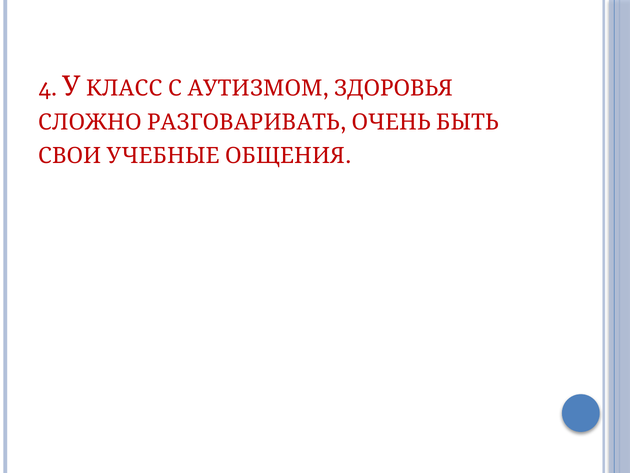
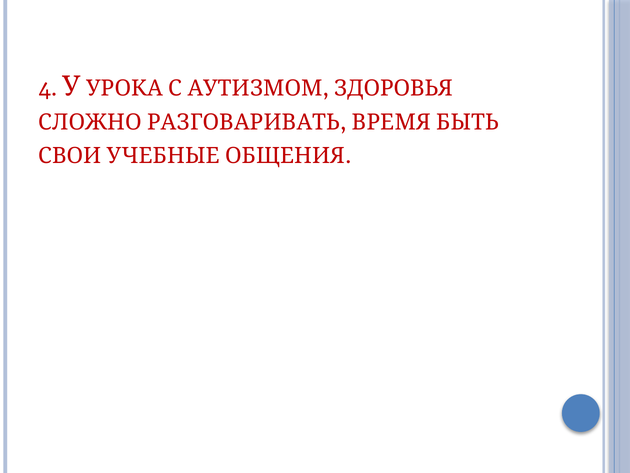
КЛАСС: КЛАСС -> УРОКА
ОЧЕНЬ: ОЧЕНЬ -> ВРЕМЯ
